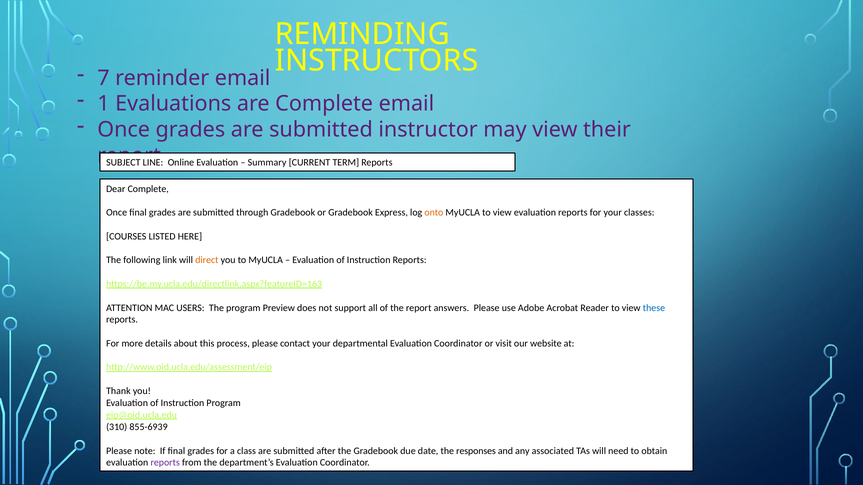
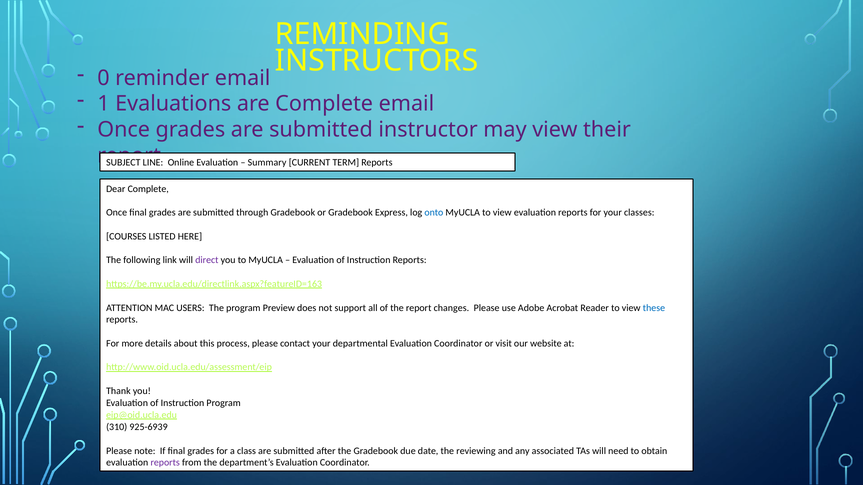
7: 7 -> 0
onto colour: orange -> blue
direct colour: orange -> purple
answers: answers -> changes
855-6939: 855-6939 -> 925-6939
responses: responses -> reviewing
